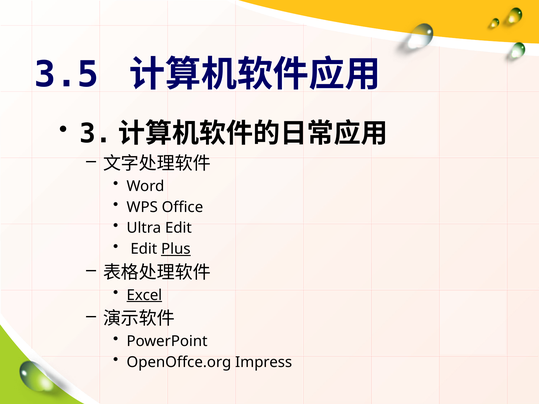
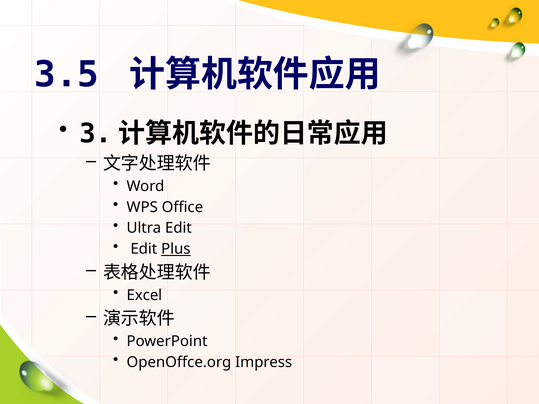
Excel underline: present -> none
